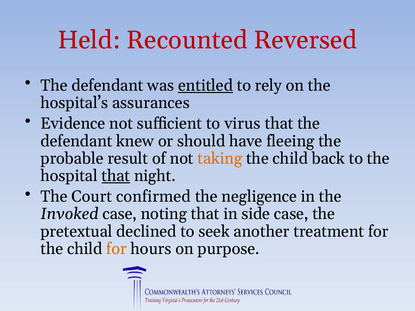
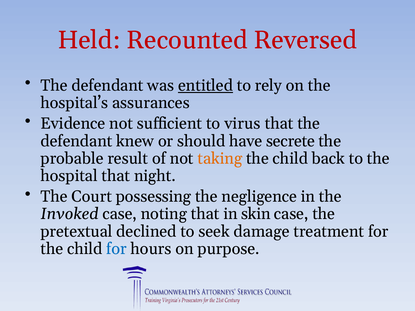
fleeing: fleeing -> secrete
that at (116, 176) underline: present -> none
confirmed: confirmed -> possessing
side: side -> skin
another: another -> damage
for at (117, 249) colour: orange -> blue
